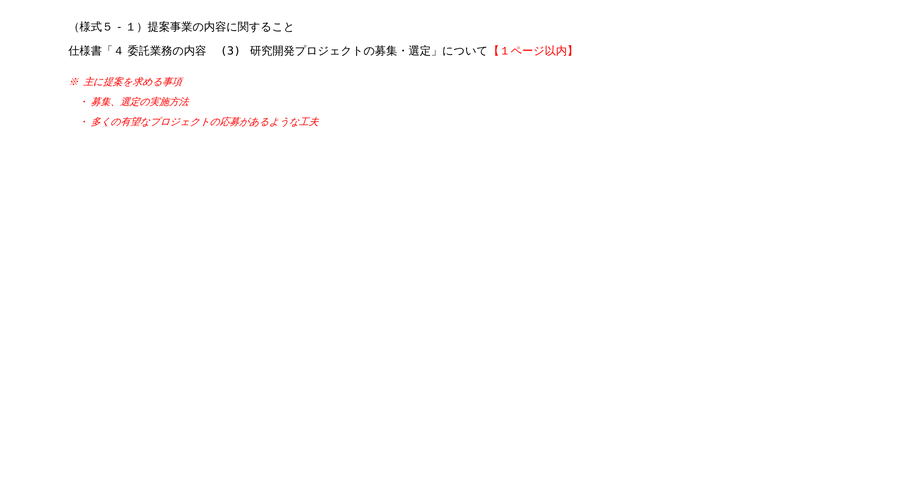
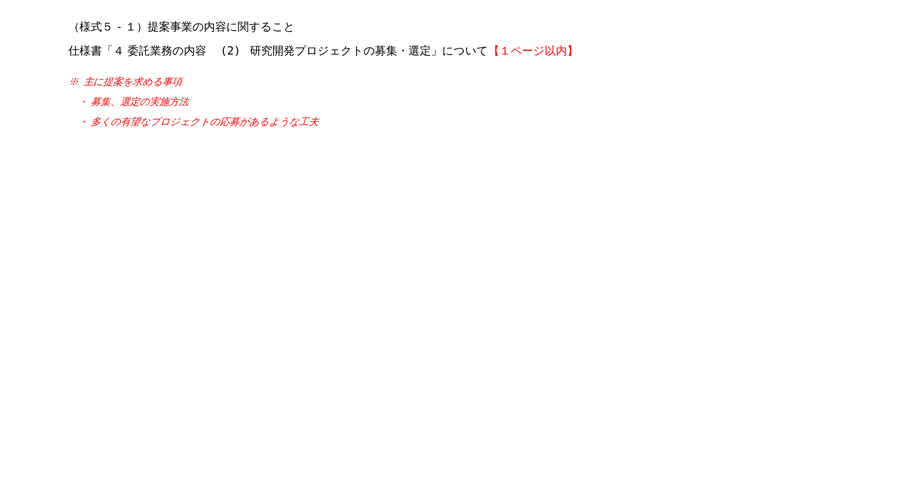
3: 3 -> 2
